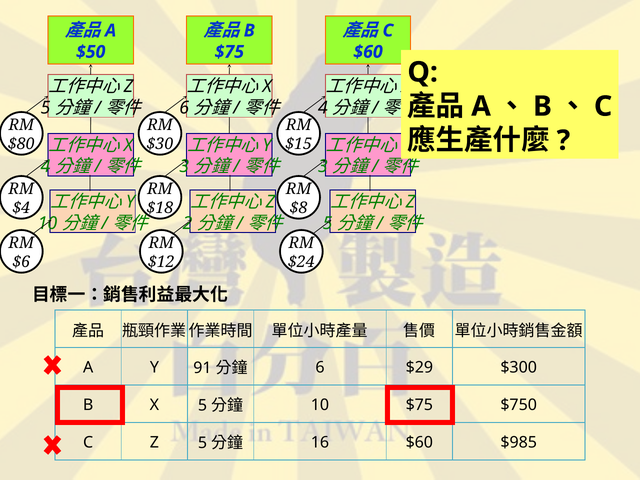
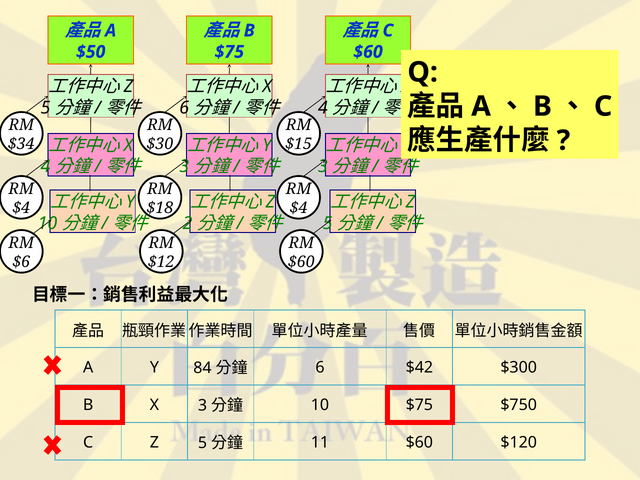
$80: $80 -> $34
$8 at (299, 208): $8 -> $4
$24 at (301, 262): $24 -> $60
91: 91 -> 84
$29: $29 -> $42
X 5: 5 -> 3
16: 16 -> 11
$985: $985 -> $120
